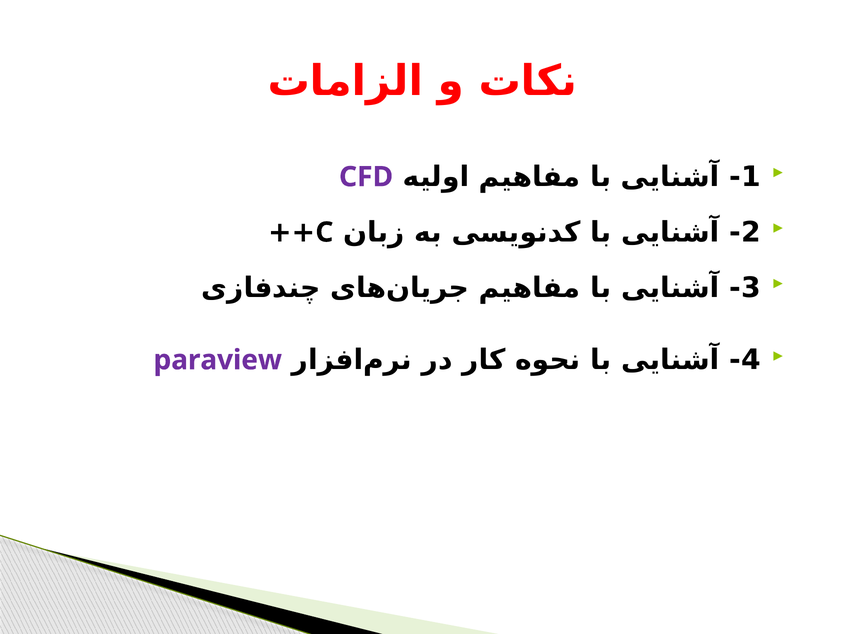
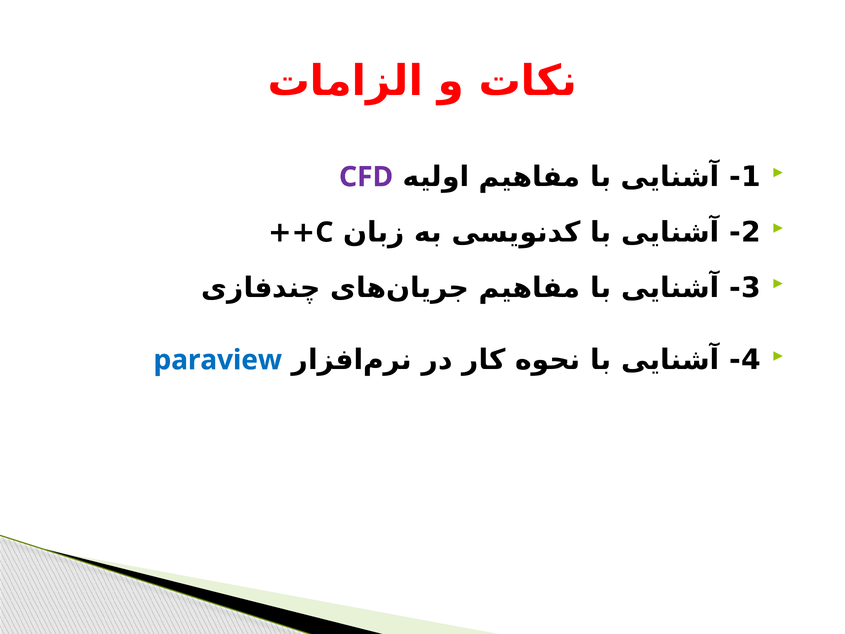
paraview colour: purple -> blue
